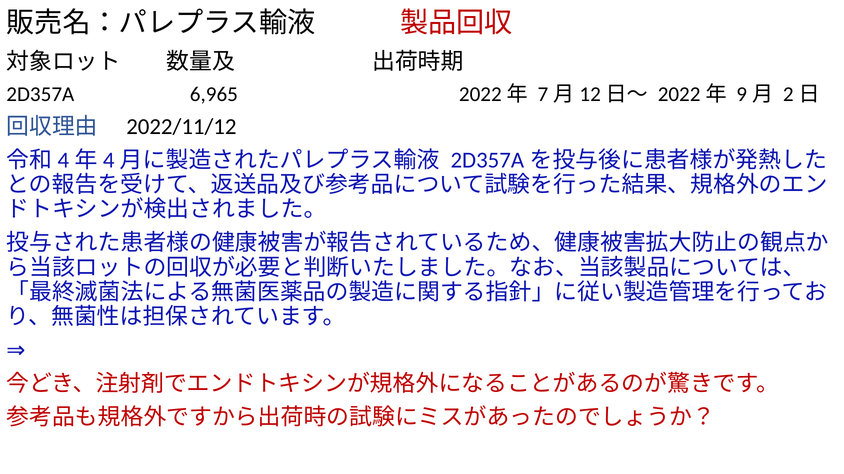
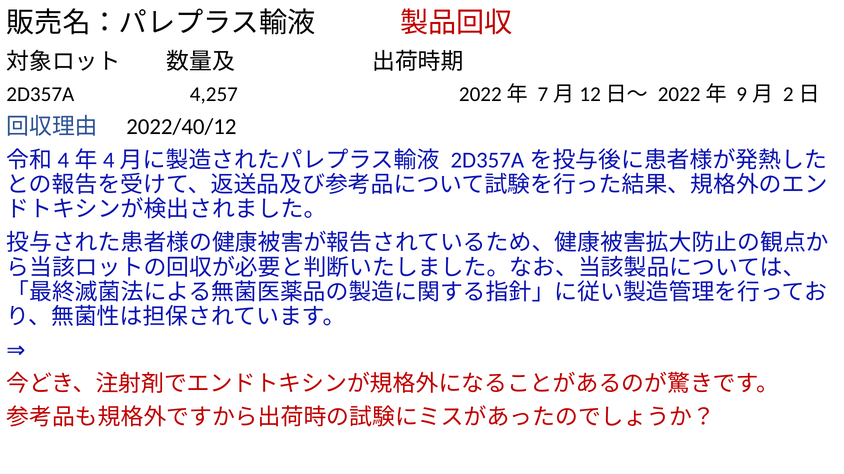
6,965: 6,965 -> 4,257
2022/11/12: 2022/11/12 -> 2022/40/12
